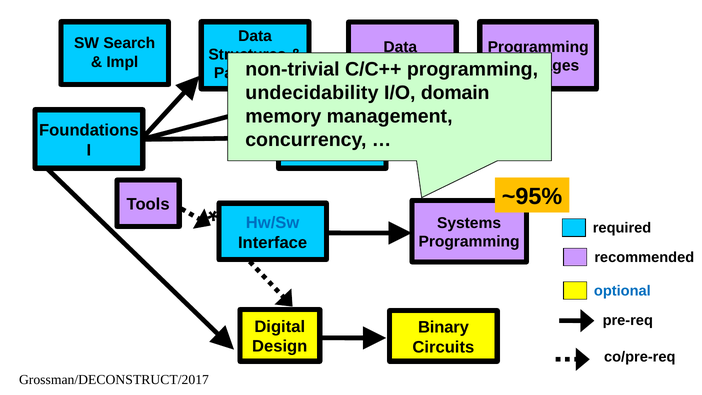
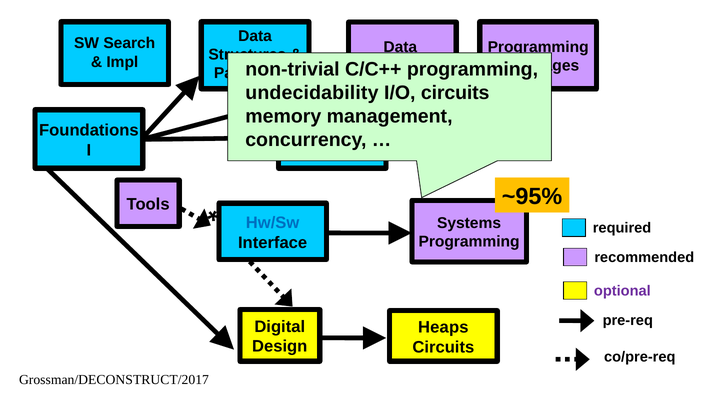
I/O domain: domain -> circuits
optional colour: blue -> purple
Binary: Binary -> Heaps
